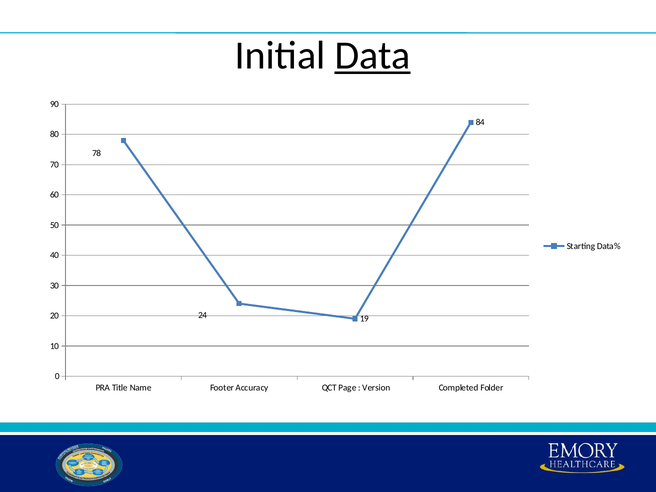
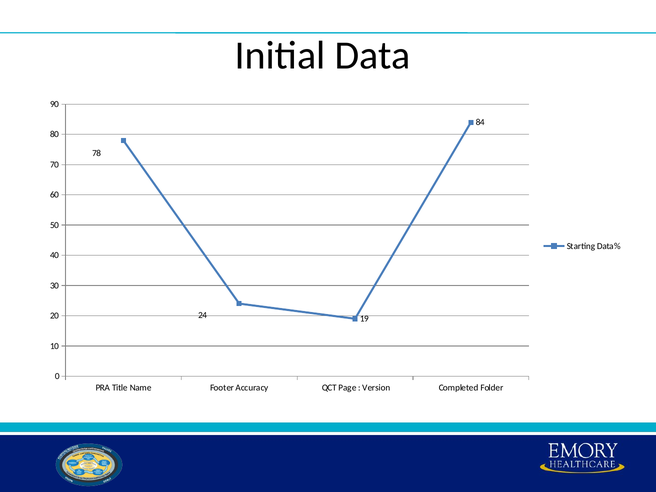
Data underline: present -> none
